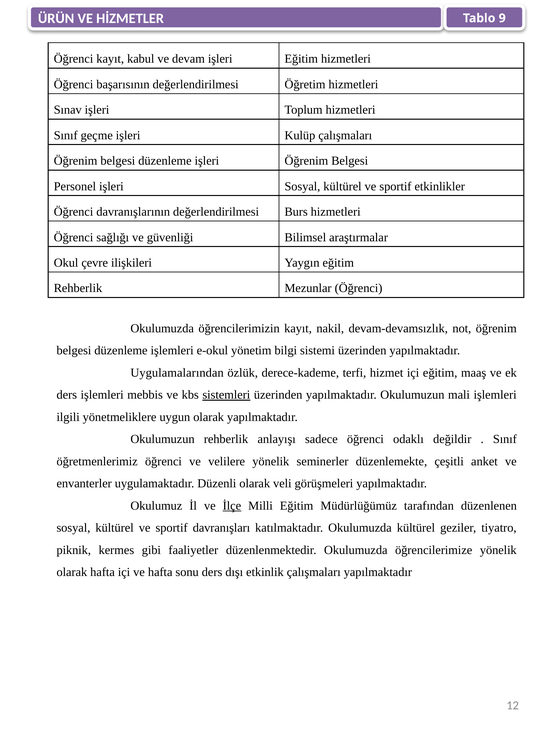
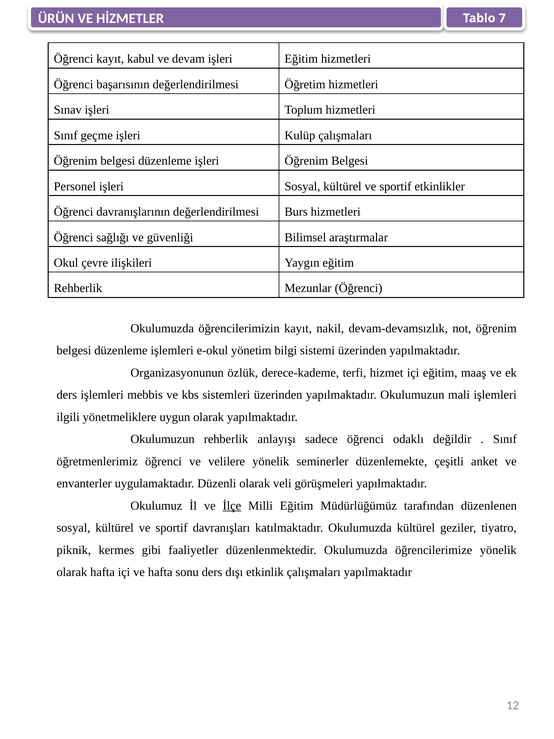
9: 9 -> 7
Uygulamalarından: Uygulamalarından -> Organizasyonunun
sistemleri underline: present -> none
